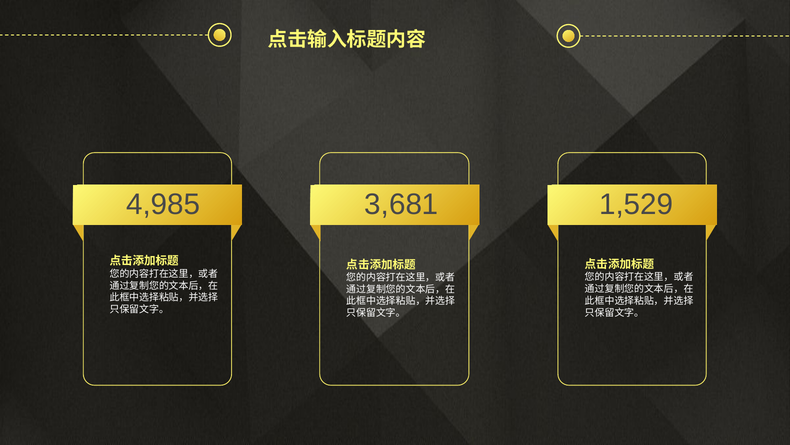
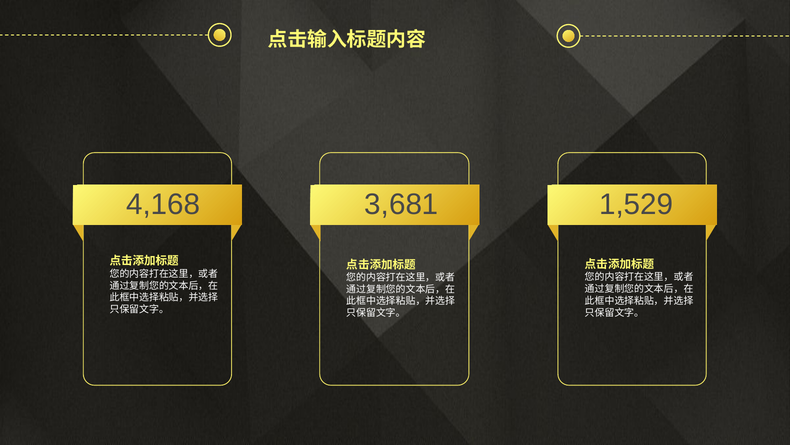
4,985: 4,985 -> 4,168
